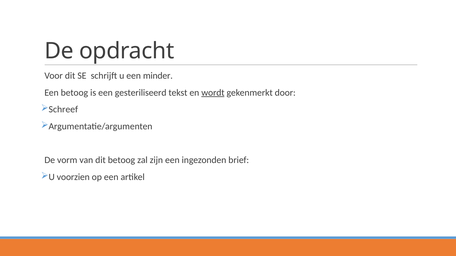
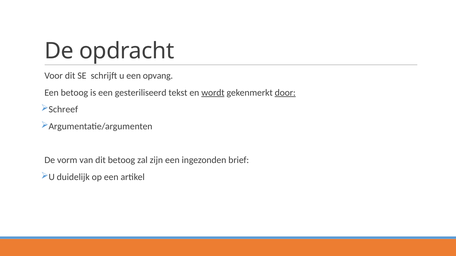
minder: minder -> opvang
door underline: none -> present
voorzien: voorzien -> duidelijk
